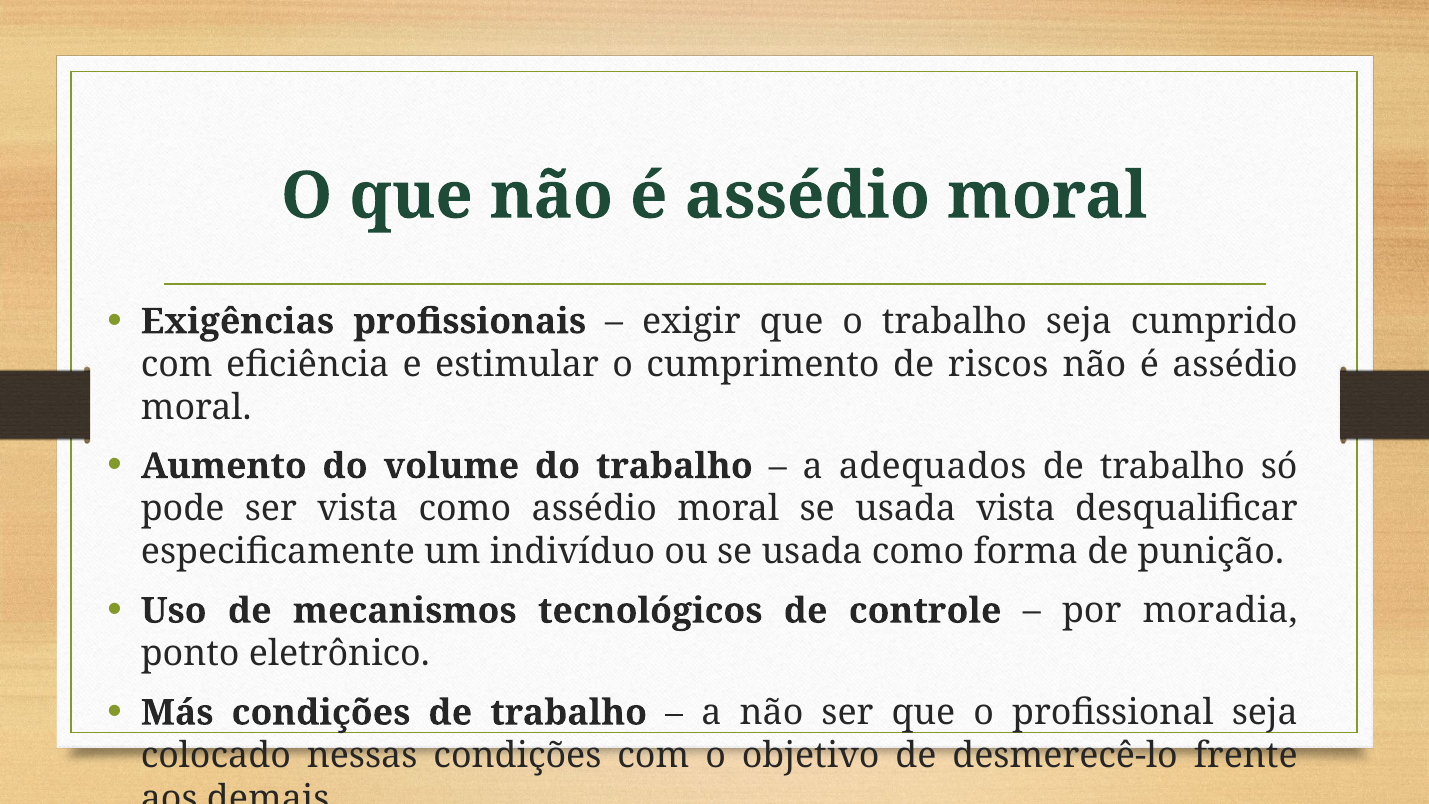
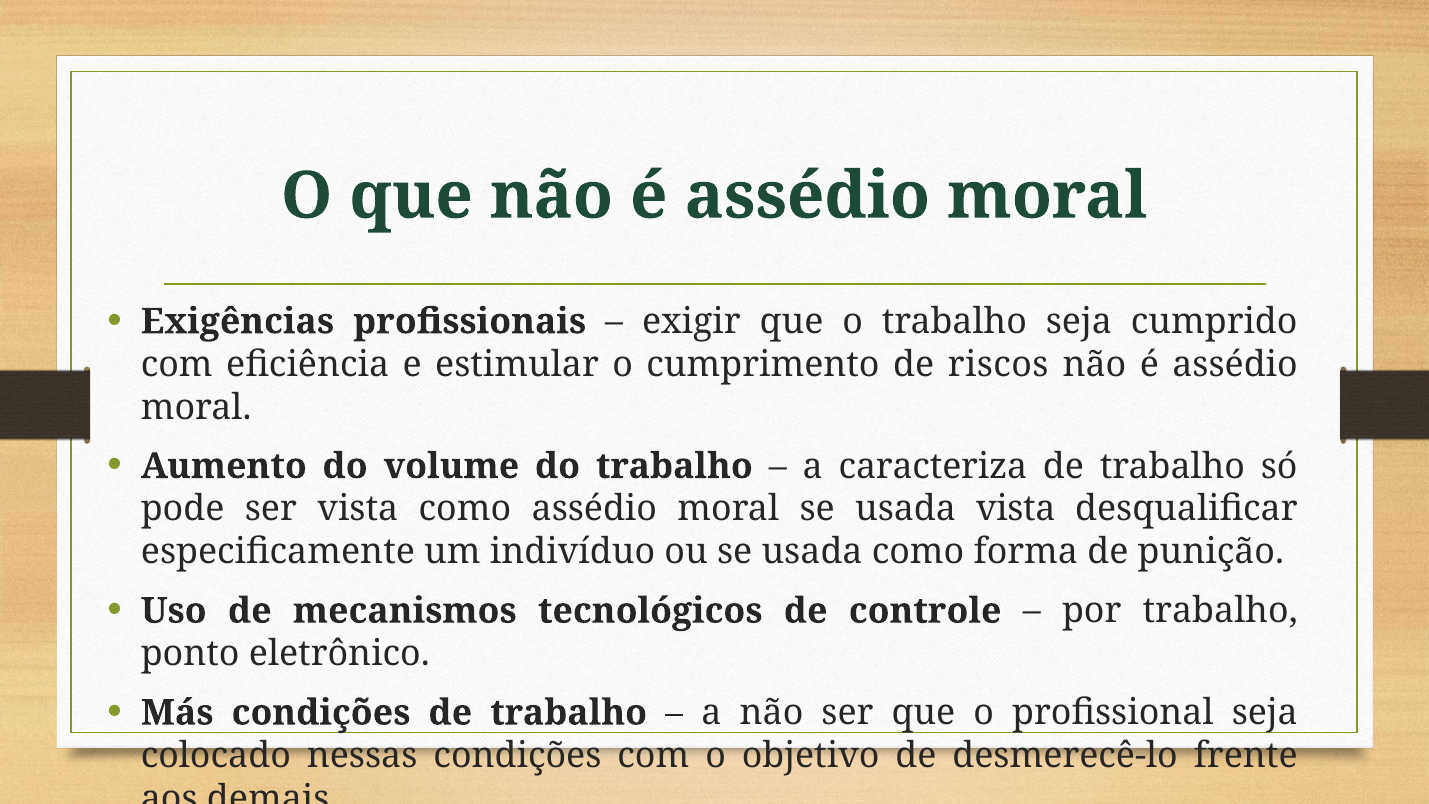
adequados: adequados -> caracteriza
por moradia: moradia -> trabalho
